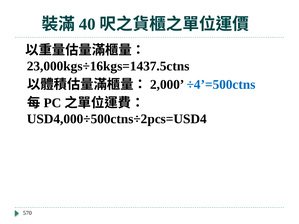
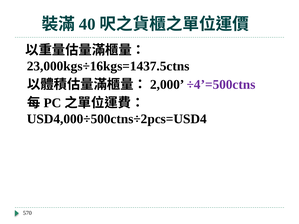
÷4’=500ctns colour: blue -> purple
